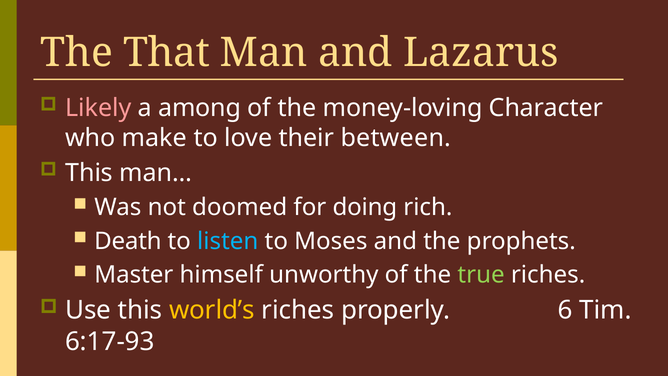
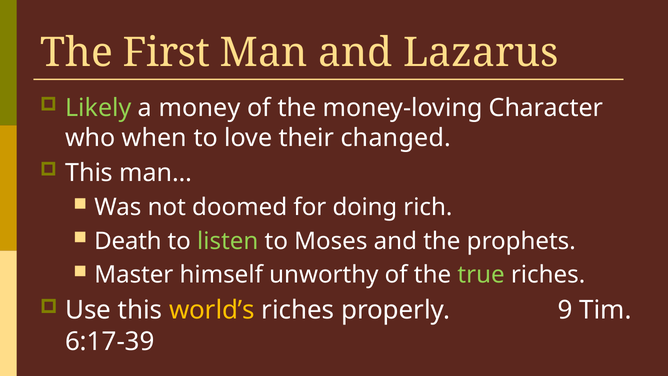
That: That -> First
Likely colour: pink -> light green
among: among -> money
make: make -> when
between: between -> changed
listen colour: light blue -> light green
6: 6 -> 9
6:17-93: 6:17-93 -> 6:17-39
